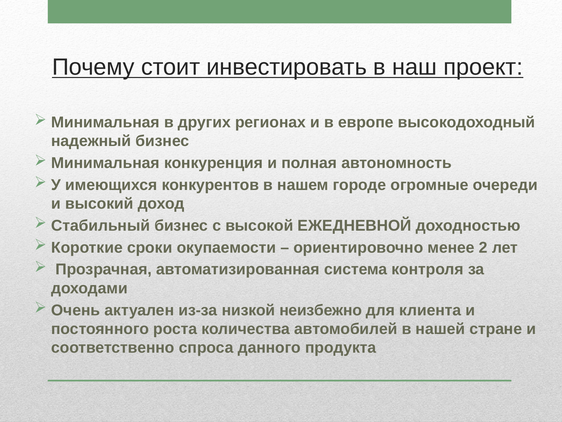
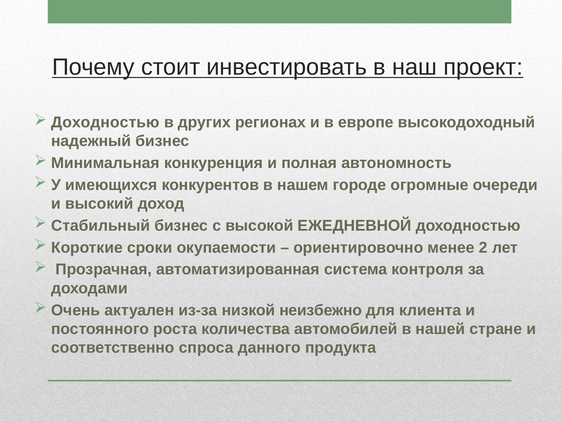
Минимальная at (105, 122): Минимальная -> Доходностью
